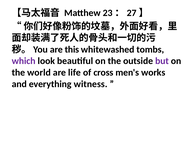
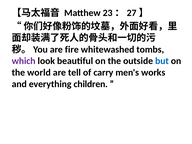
this: this -> fire
but colour: purple -> blue
life: life -> tell
cross: cross -> carry
witness: witness -> children
